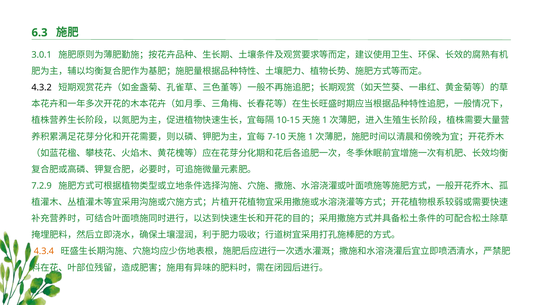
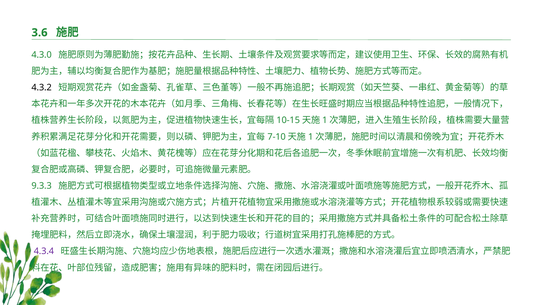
6.3: 6.3 -> 3.6
3.0.1: 3.0.1 -> 4.3.0
7.2.9: 7.2.9 -> 9.3.3
4.3.4 colour: orange -> purple
